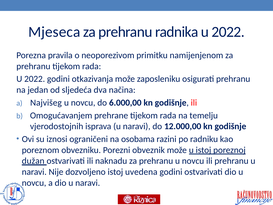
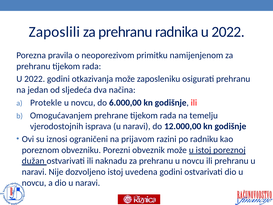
Mjeseca: Mjeseca -> Zaposlili
Najvišeg: Najvišeg -> Protekle
osobama: osobama -> prijavom
